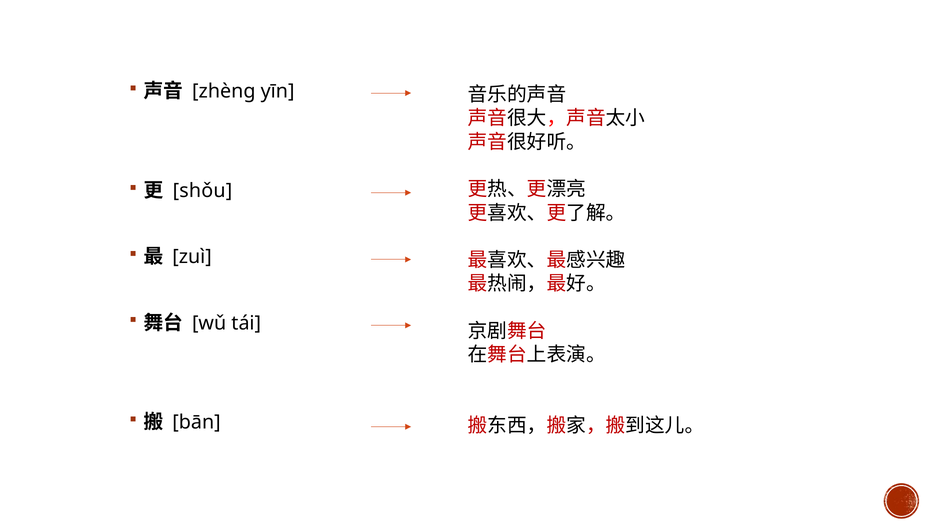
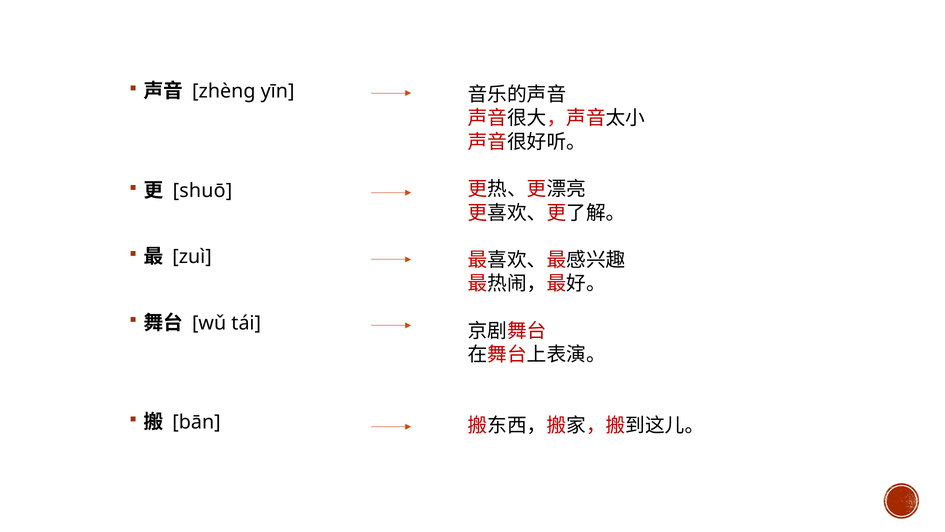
shǒu: shǒu -> shuō
